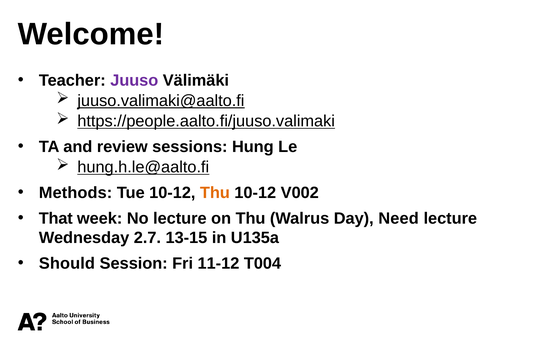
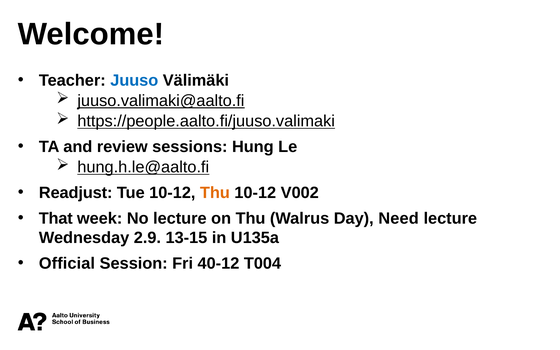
Juuso colour: purple -> blue
Methods: Methods -> Readjust
2.7: 2.7 -> 2.9
Should: Should -> Official
11-12: 11-12 -> 40-12
